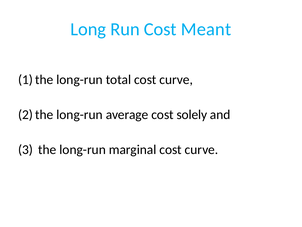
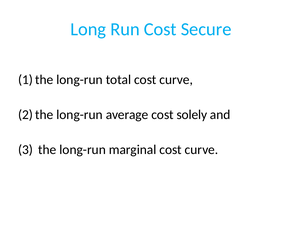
Meant: Meant -> Secure
